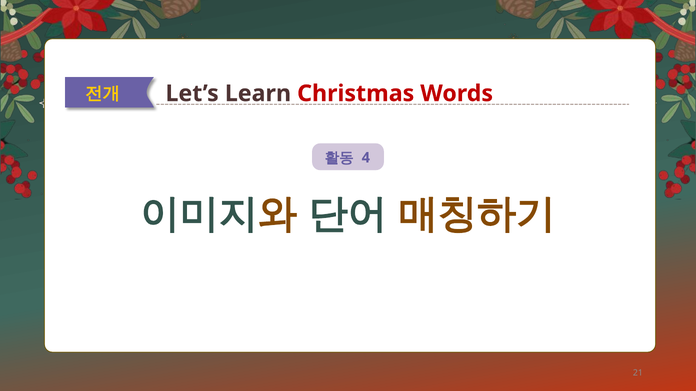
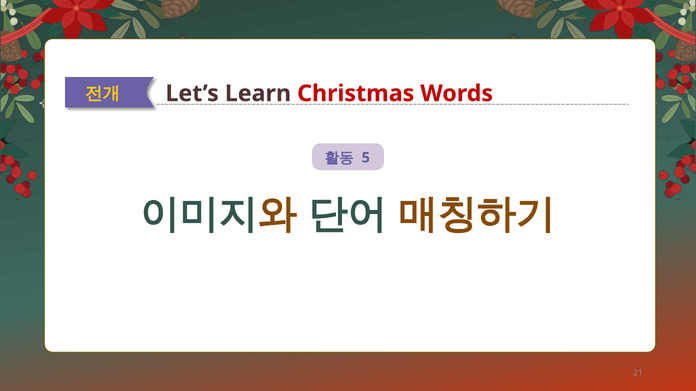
4: 4 -> 5
